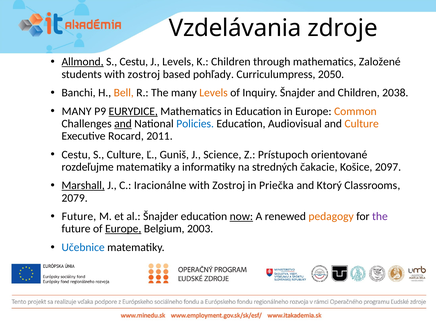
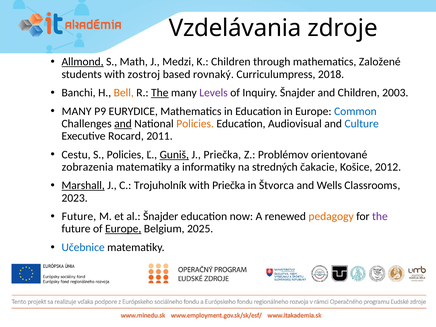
S Cestu: Cestu -> Math
J Levels: Levels -> Medzi
pohľady: pohľady -> rovnaký
2050: 2050 -> 2018
The at (160, 93) underline: none -> present
Levels at (214, 93) colour: orange -> purple
2038: 2038 -> 2003
EURYDICE underline: present -> none
Common colour: orange -> blue
Policies at (195, 124) colour: blue -> orange
Culture at (362, 124) colour: orange -> blue
S Culture: Culture -> Policies
Guniš underline: none -> present
J Science: Science -> Priečka
Prístupoch: Prístupoch -> Problémov
rozdeľujme: rozdeľujme -> zobrazenia
2097: 2097 -> 2012
Iracionálne: Iracionálne -> Trojuholník
Zostroj at (229, 186): Zostroj -> Priečka
Priečka: Priečka -> Štvorca
Ktorý: Ktorý -> Wells
2079: 2079 -> 2023
now underline: present -> none
2003: 2003 -> 2025
